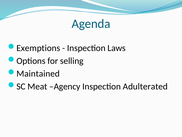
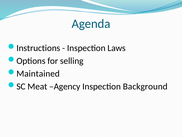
Exemptions: Exemptions -> Instructions
Adulterated: Adulterated -> Background
